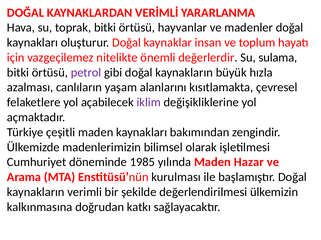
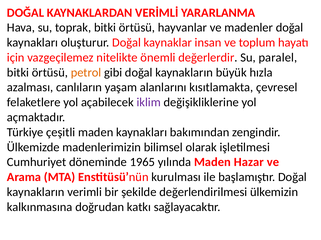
sulama: sulama -> paralel
petrol colour: purple -> orange
1985: 1985 -> 1965
